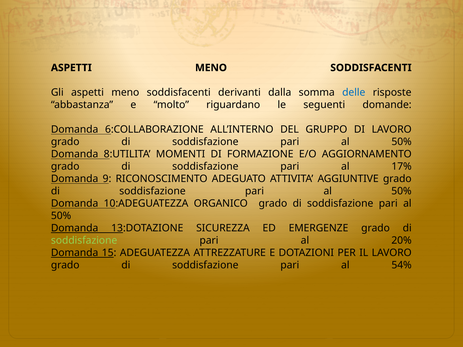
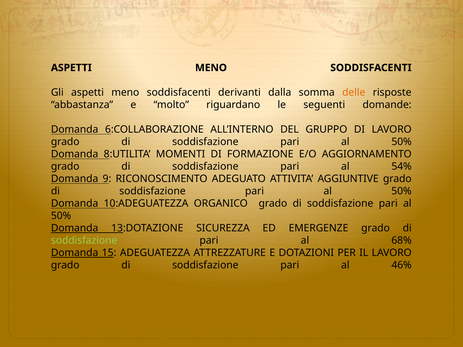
delle colour: blue -> orange
17%: 17% -> 54%
20%: 20% -> 68%
54%: 54% -> 46%
